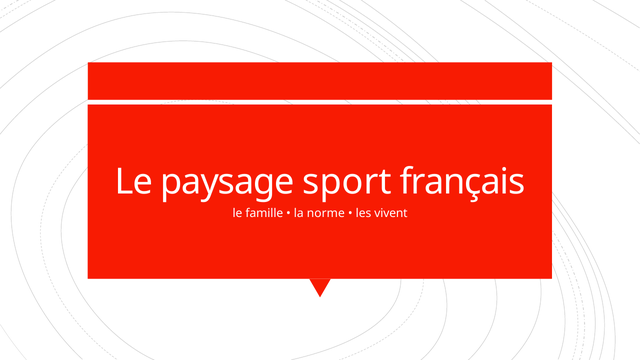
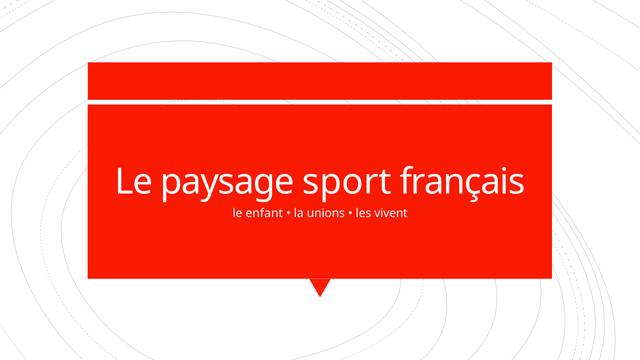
famille: famille -> enfant
norme: norme -> unions
